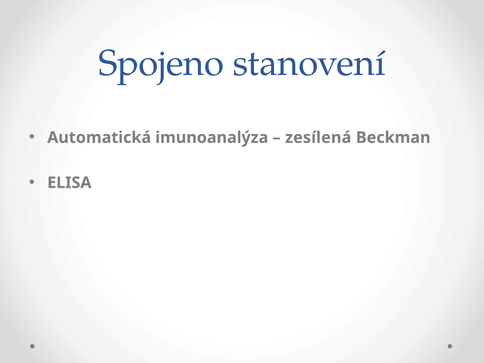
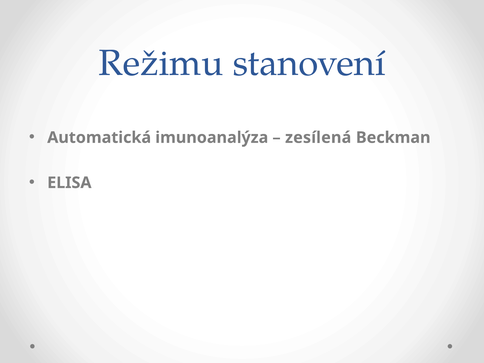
Spojeno: Spojeno -> Režimu
